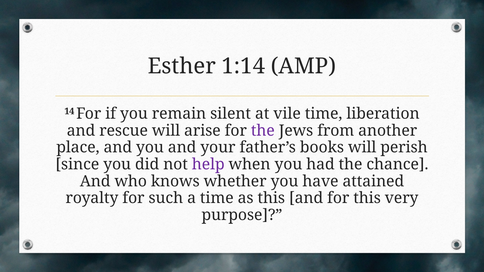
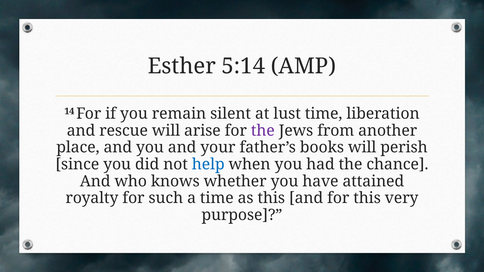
1:14: 1:14 -> 5:14
vile: vile -> lust
help colour: purple -> blue
